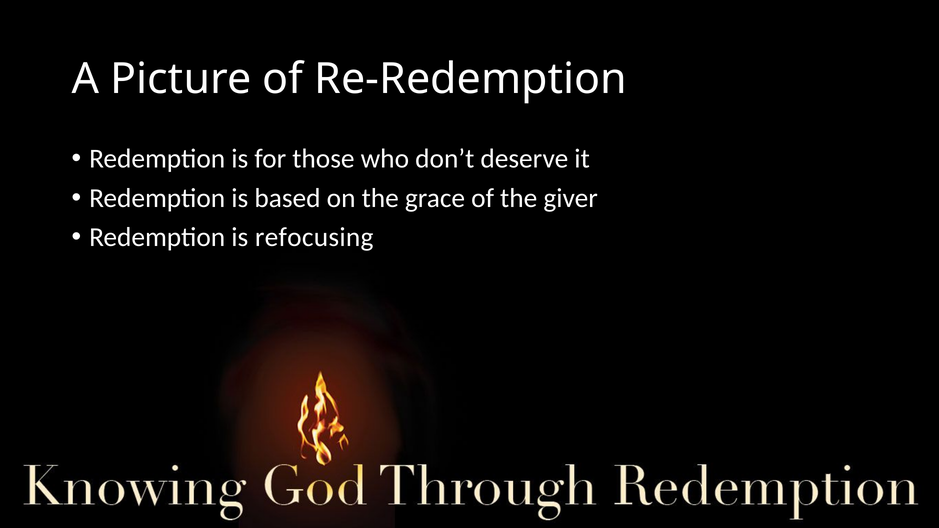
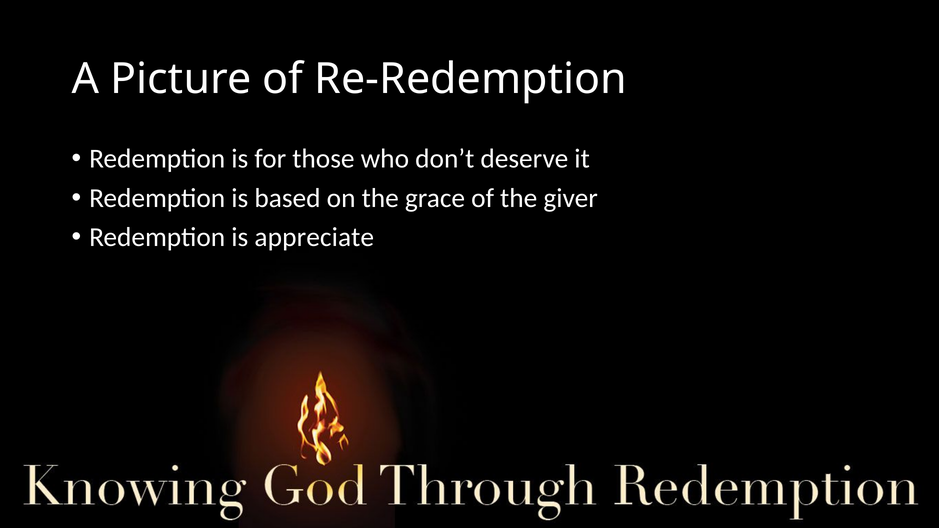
refocusing: refocusing -> appreciate
